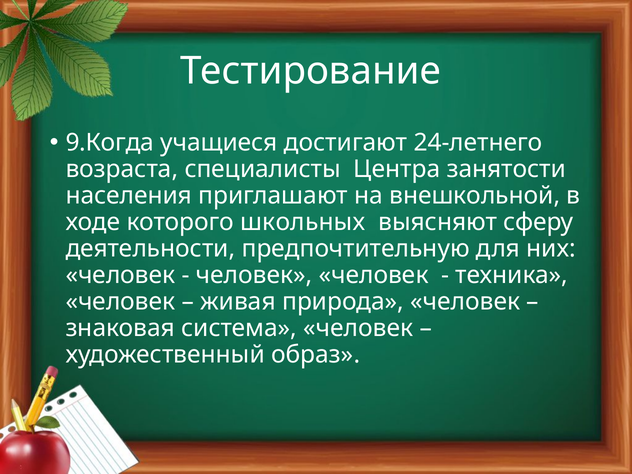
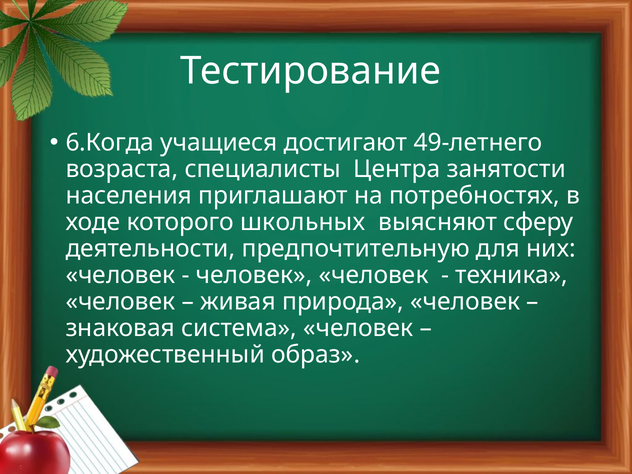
9.Когда: 9.Когда -> 6.Когда
24-летнего: 24-летнего -> 49-летнего
внешкольной: внешкольной -> потребностях
